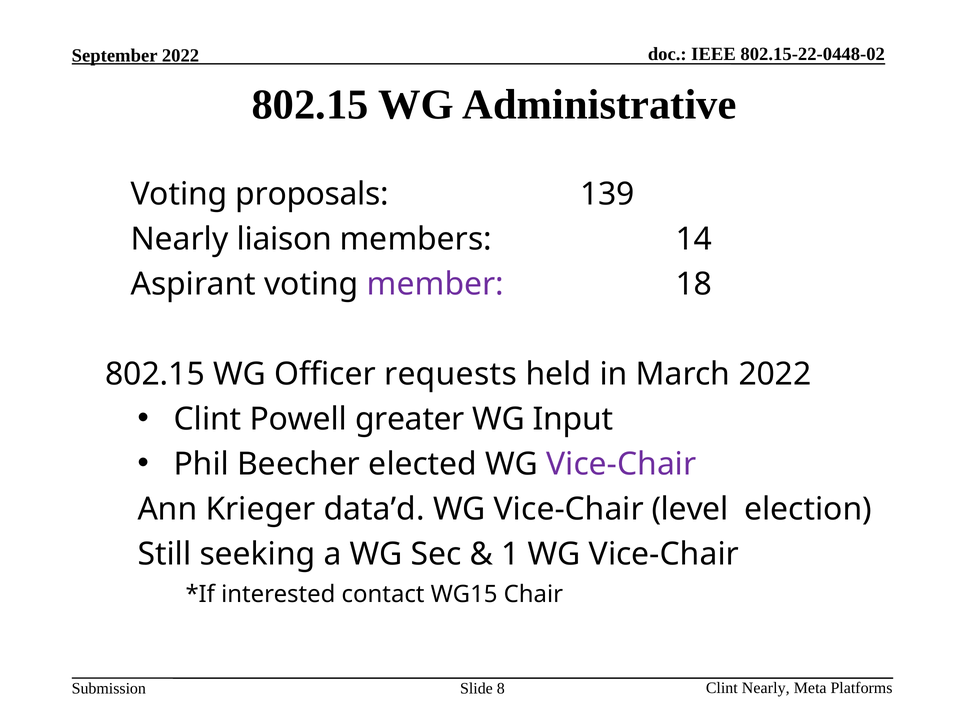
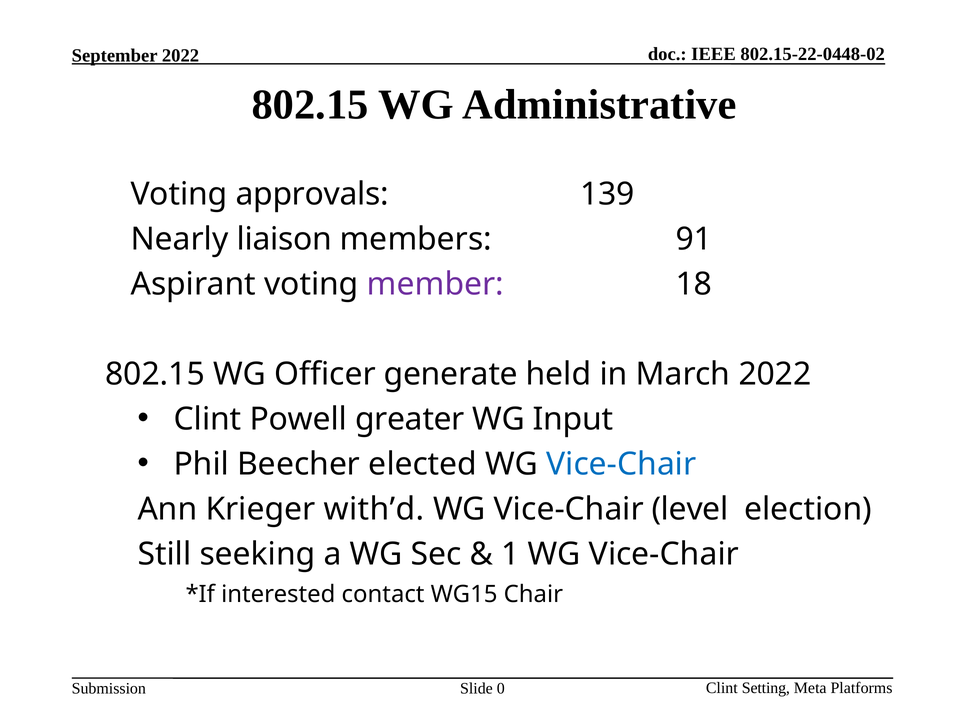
proposals: proposals -> approvals
14: 14 -> 91
requests: requests -> generate
Vice-Chair at (621, 464) colour: purple -> blue
data’d: data’d -> with’d
Clint Nearly: Nearly -> Setting
8: 8 -> 0
